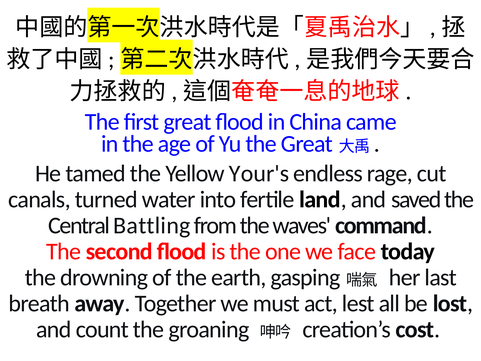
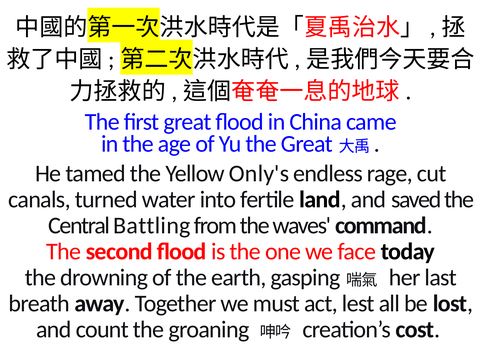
Your's: Your's -> Only's
